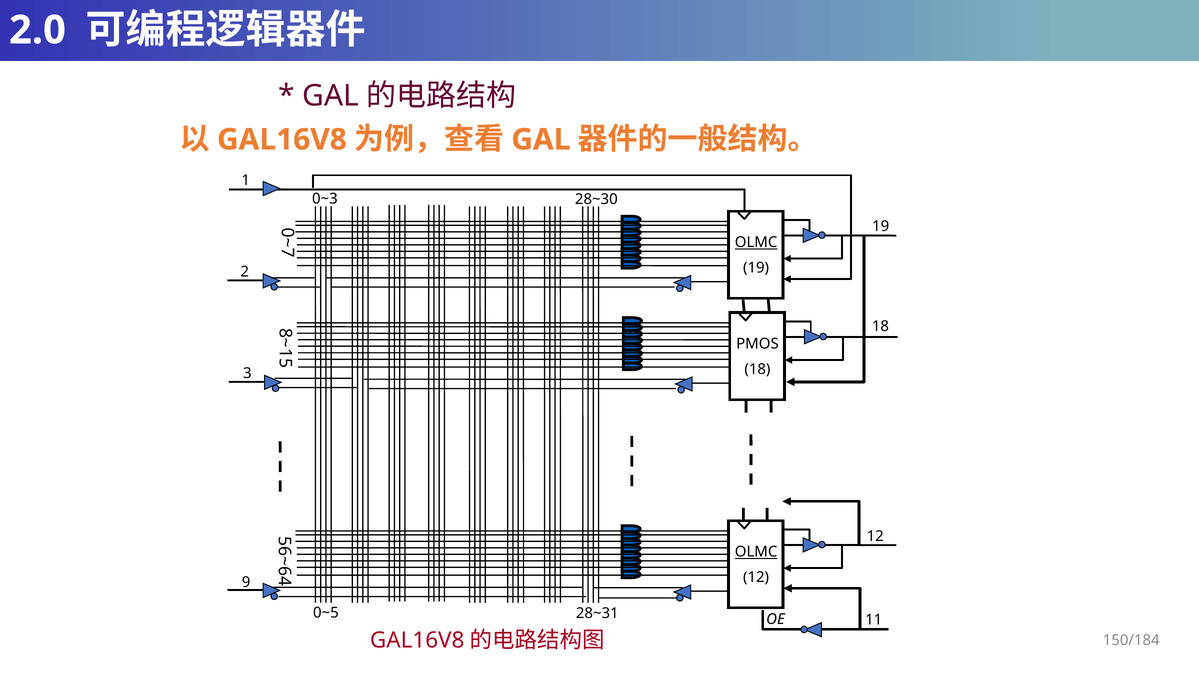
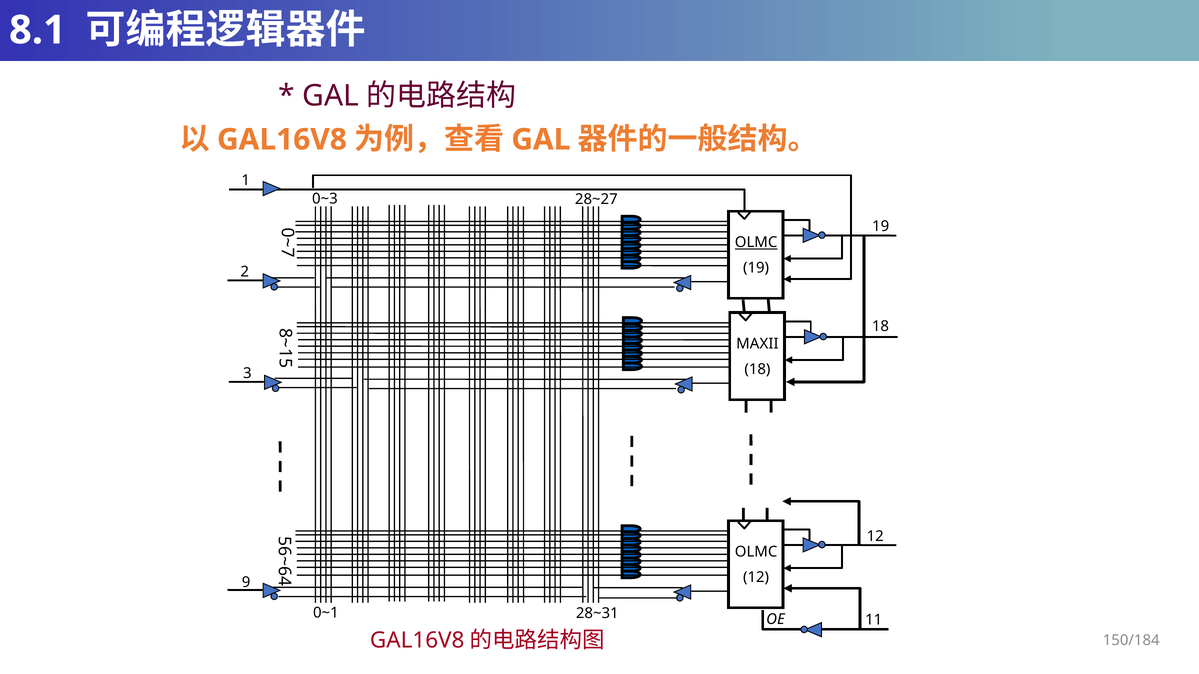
2.0: 2.0 -> 8.1
28~30: 28~30 -> 28~27
PMOS: PMOS -> MAXII
OLMC at (756, 552) underline: present -> none
0~5: 0~5 -> 0~1
